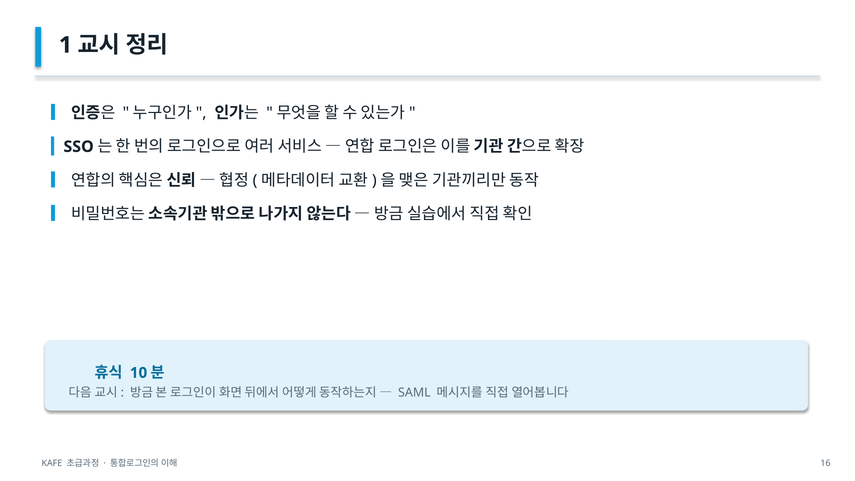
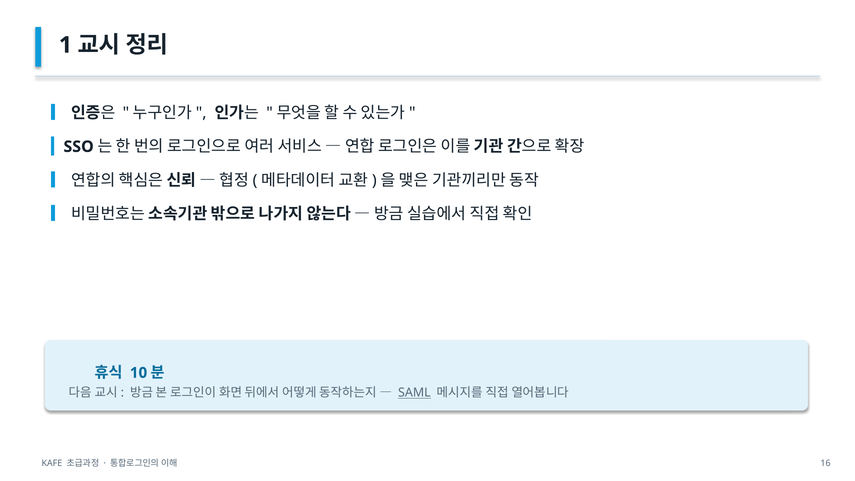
SAML underline: none -> present
